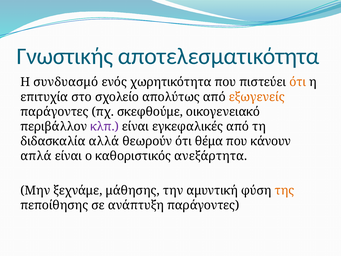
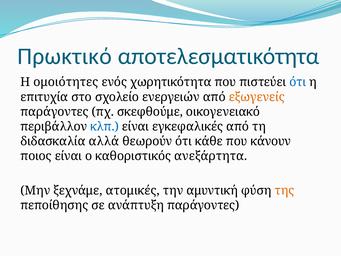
Γνωστικής: Γνωστικής -> Πρωκτικό
συνδυασμό: συνδυασμό -> ομοιότητες
ότι at (298, 82) colour: orange -> blue
απολύτως: απολύτως -> ενεργειών
κλπ colour: purple -> blue
θέμα: θέμα -> κάθε
απλά: απλά -> ποιος
μάθησης: μάθησης -> ατομικές
